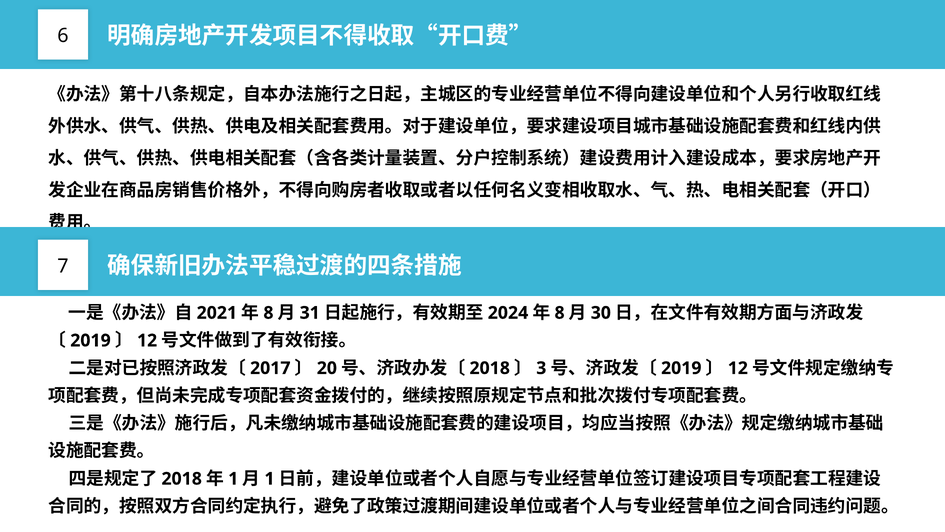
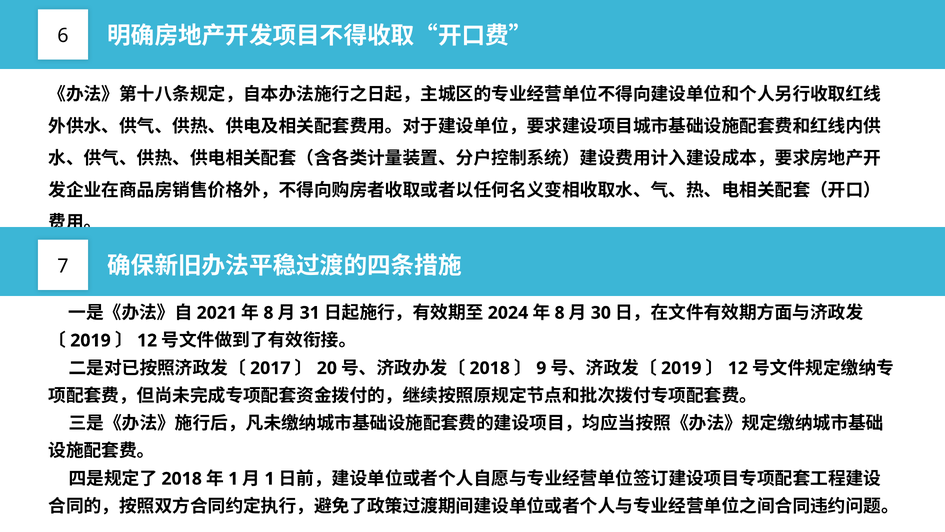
3: 3 -> 9
